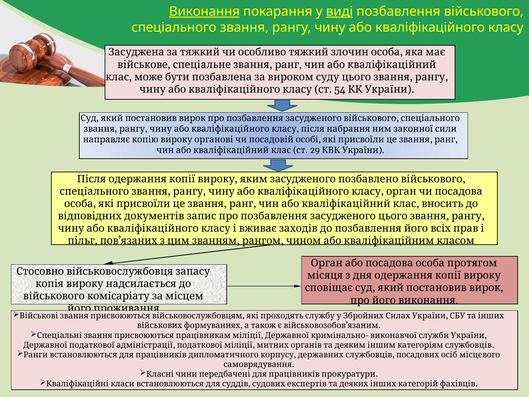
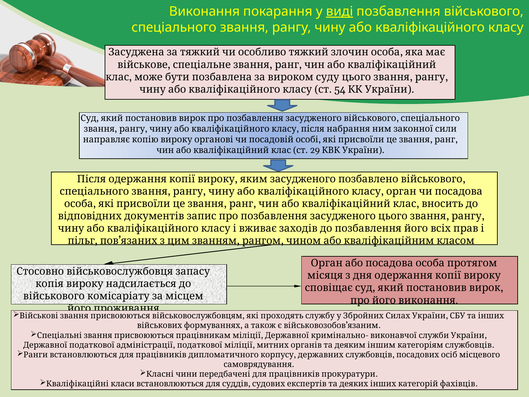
Виконання underline: present -> none
